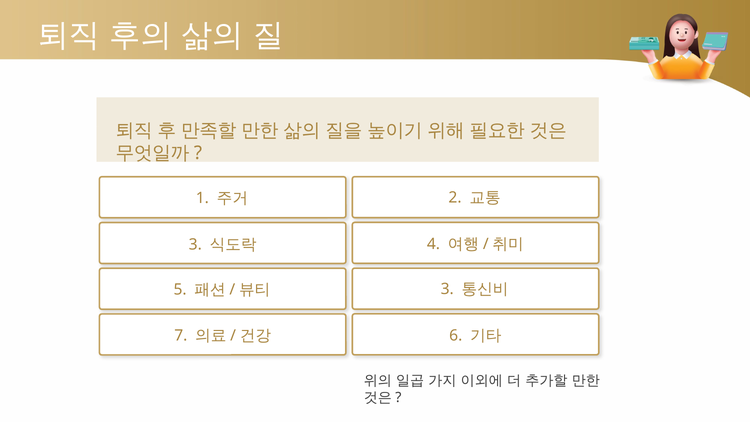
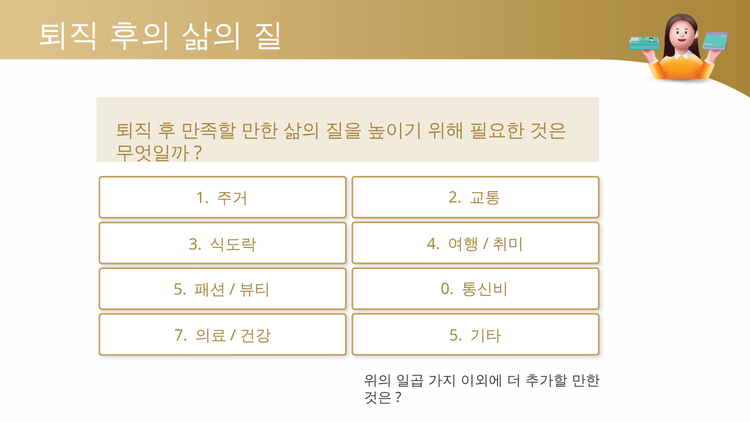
3 at (447, 289): 3 -> 0
6 at (456, 335): 6 -> 5
